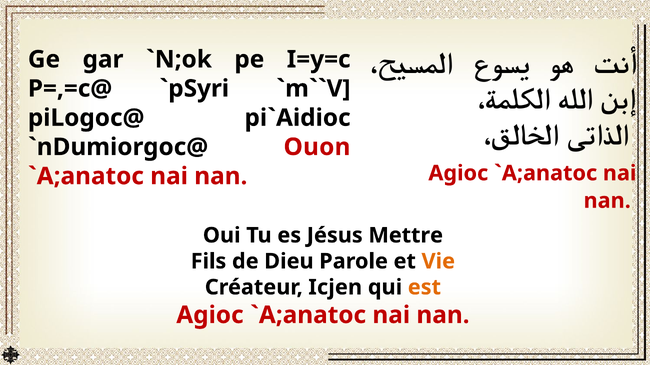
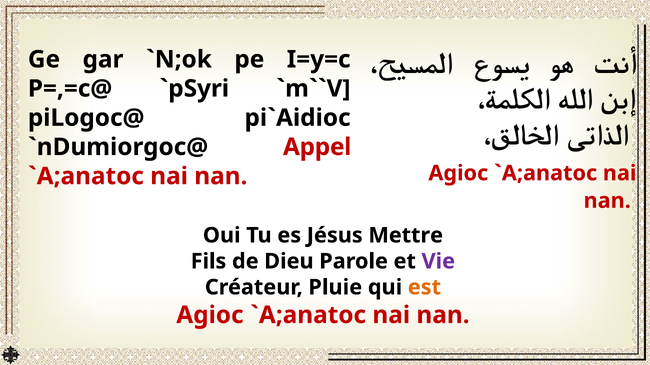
Ouon: Ouon -> Appel
Vie colour: orange -> purple
Icjen: Icjen -> Pluie
